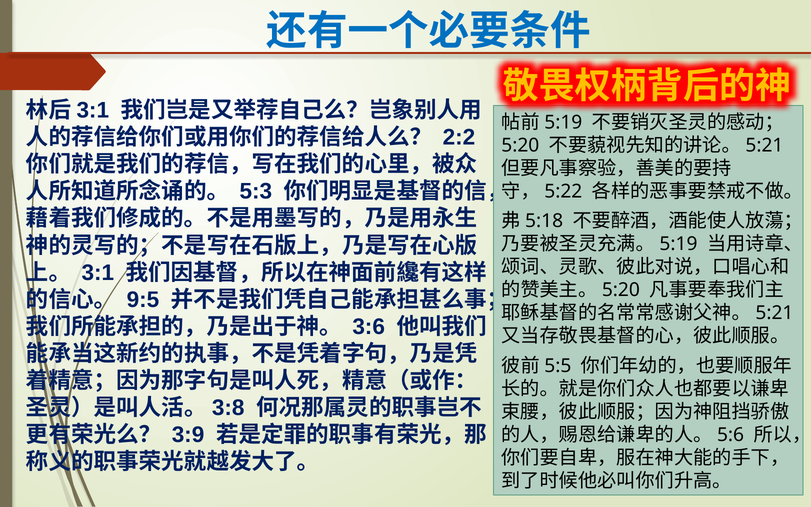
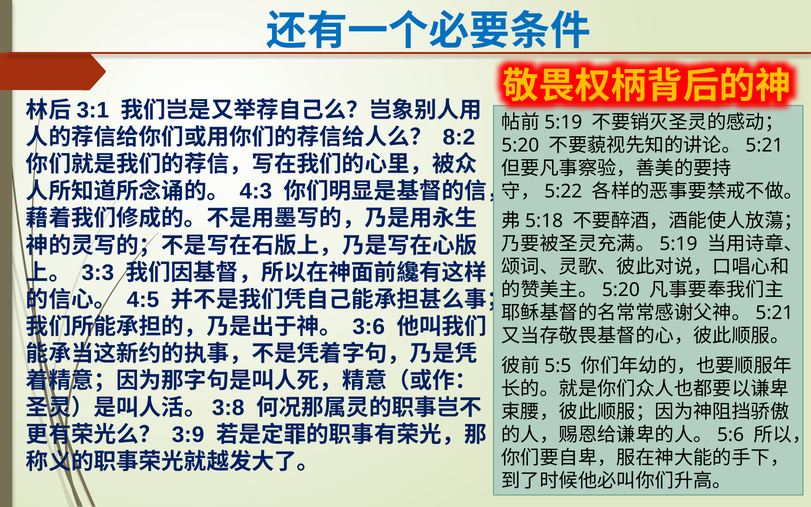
2:2: 2:2 -> 8:2
5:3: 5:3 -> 4:3
3:1: 3:1 -> 3:3
9:5: 9:5 -> 4:5
